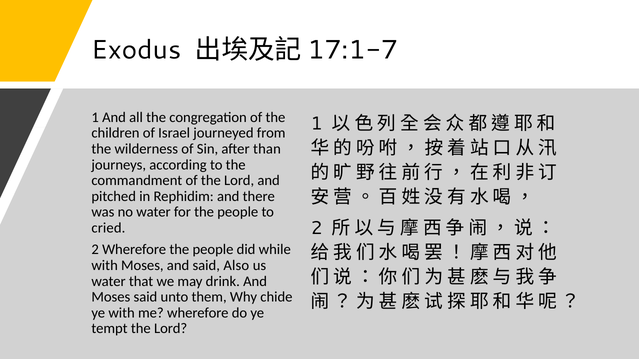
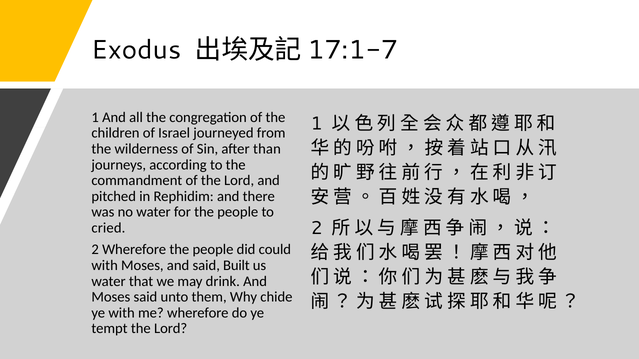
while: while -> could
Also: Also -> Built
